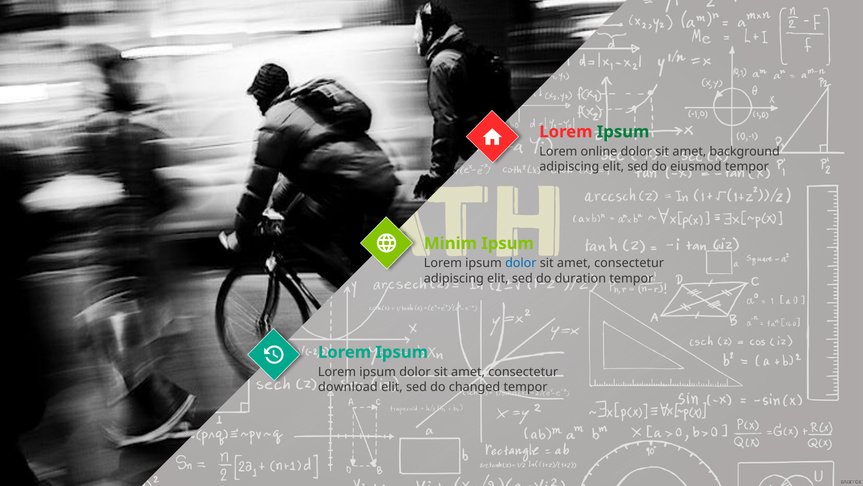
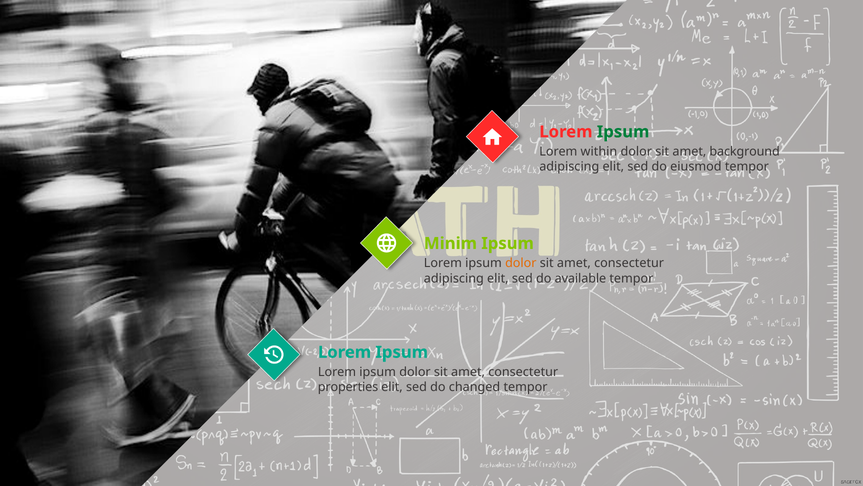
online: online -> within
dolor at (521, 263) colour: blue -> orange
duration: duration -> available
download: download -> properties
